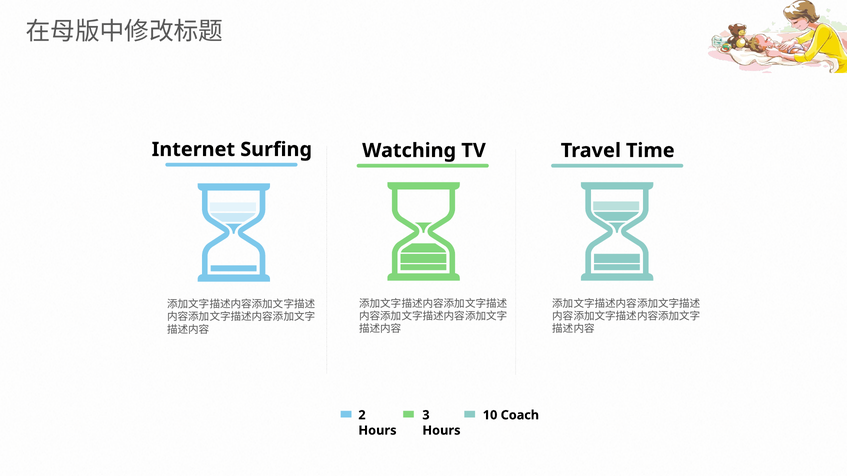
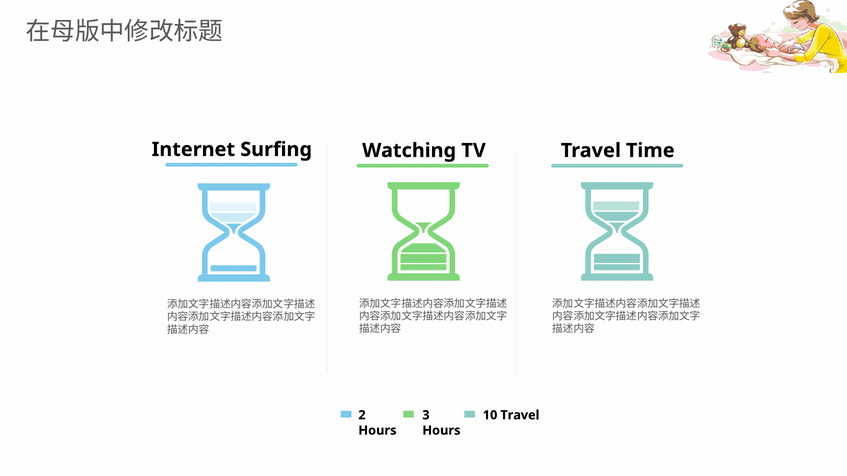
10 Coach: Coach -> Travel
